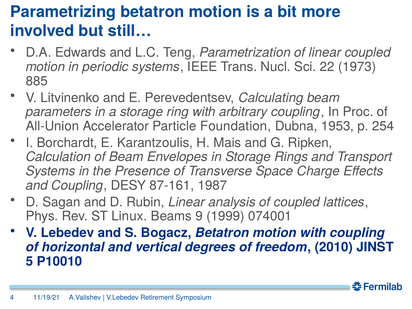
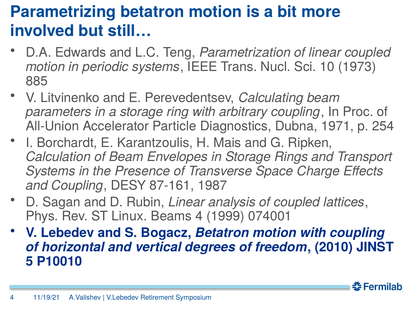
22: 22 -> 10
Foundation: Foundation -> Diagnostics
1953: 1953 -> 1971
Beams 9: 9 -> 4
